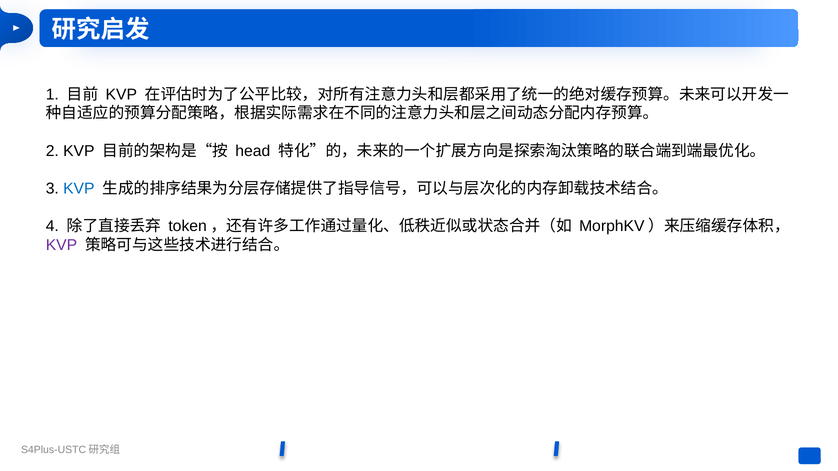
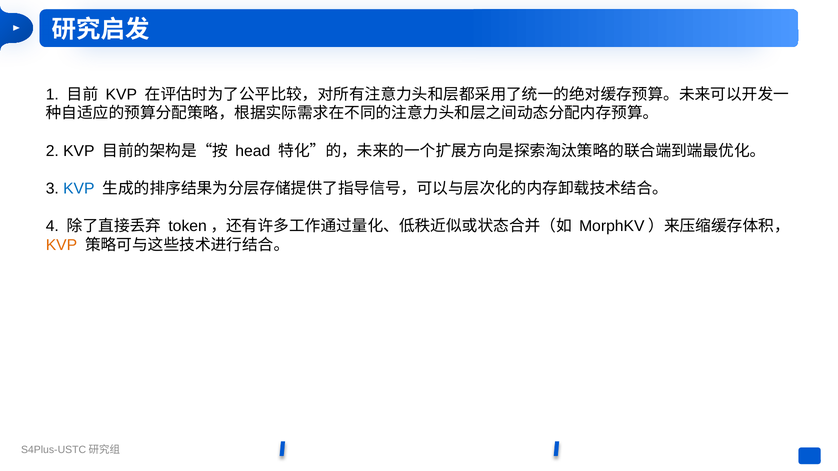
KVP at (61, 245) colour: purple -> orange
